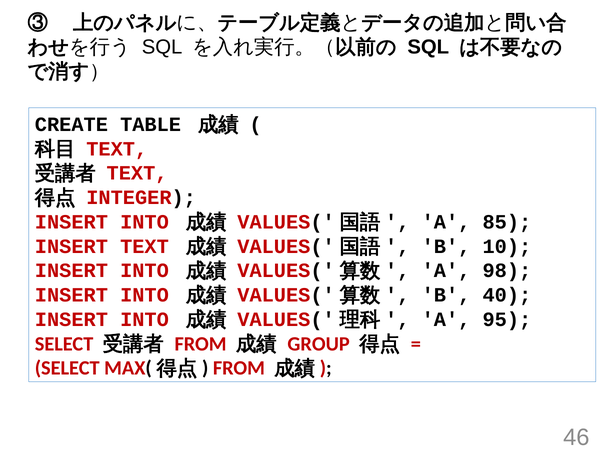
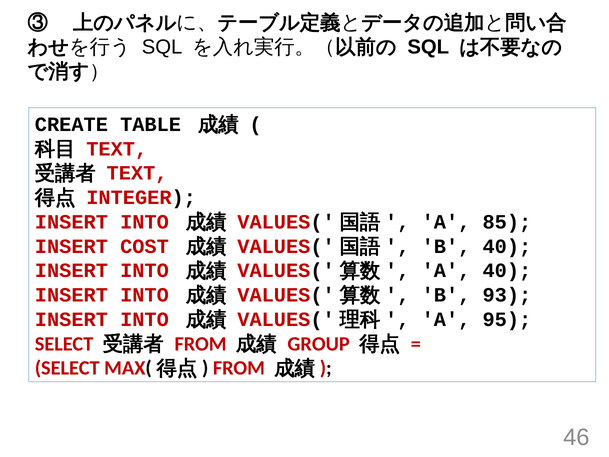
INSERT TEXT: TEXT -> COST
B 10: 10 -> 40
A 98: 98 -> 40
40: 40 -> 93
